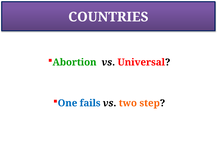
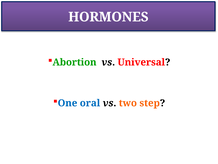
COUNTRIES: COUNTRIES -> HORMONES
fails: fails -> oral
